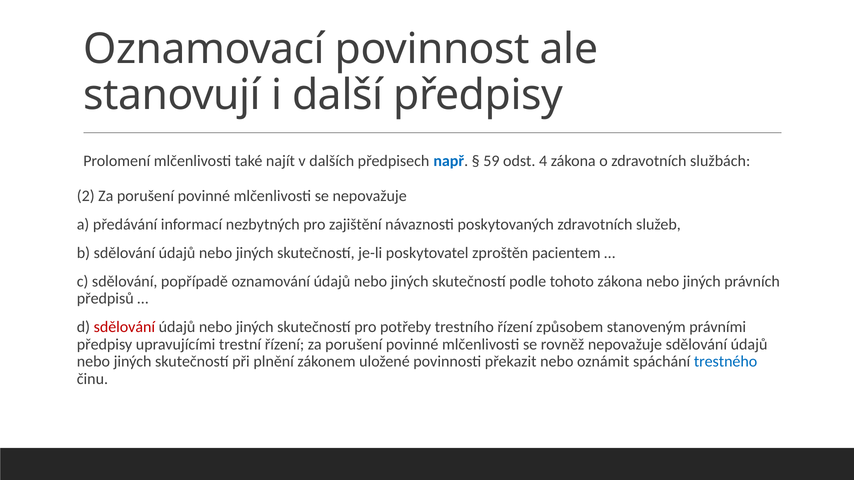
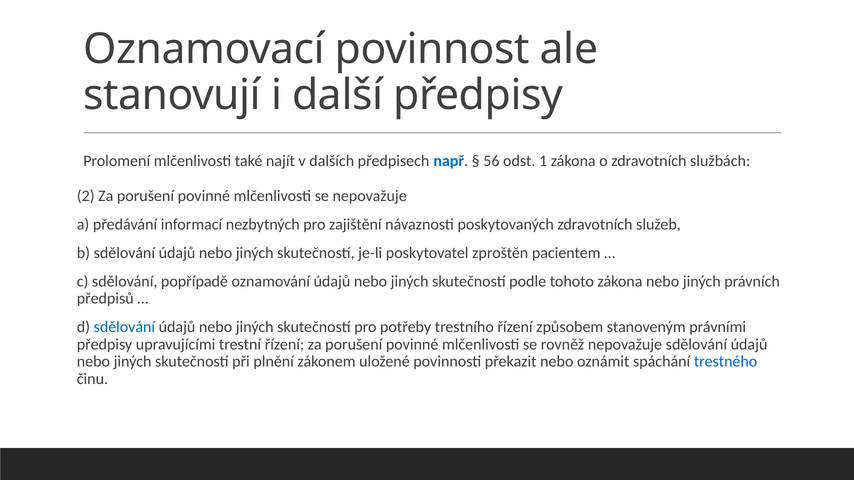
59: 59 -> 56
4: 4 -> 1
sdělování at (124, 327) colour: red -> blue
